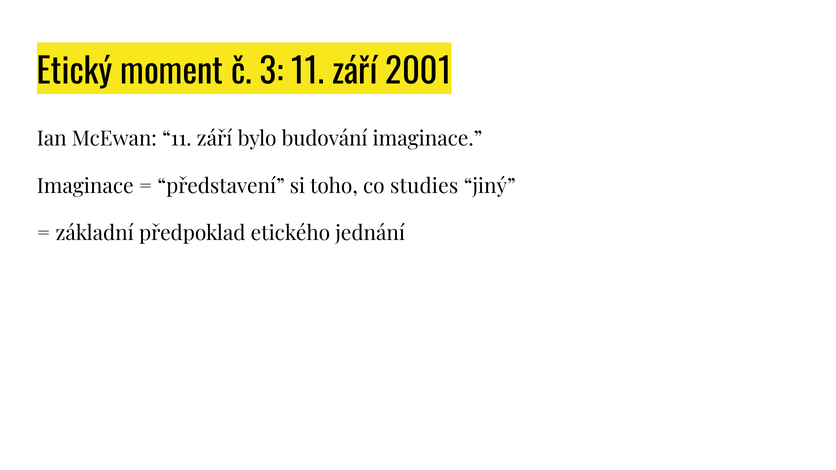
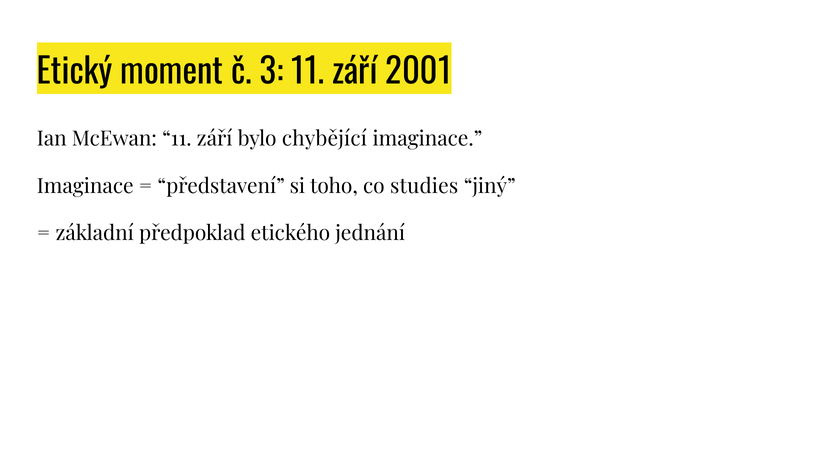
budování: budování -> chybějící
